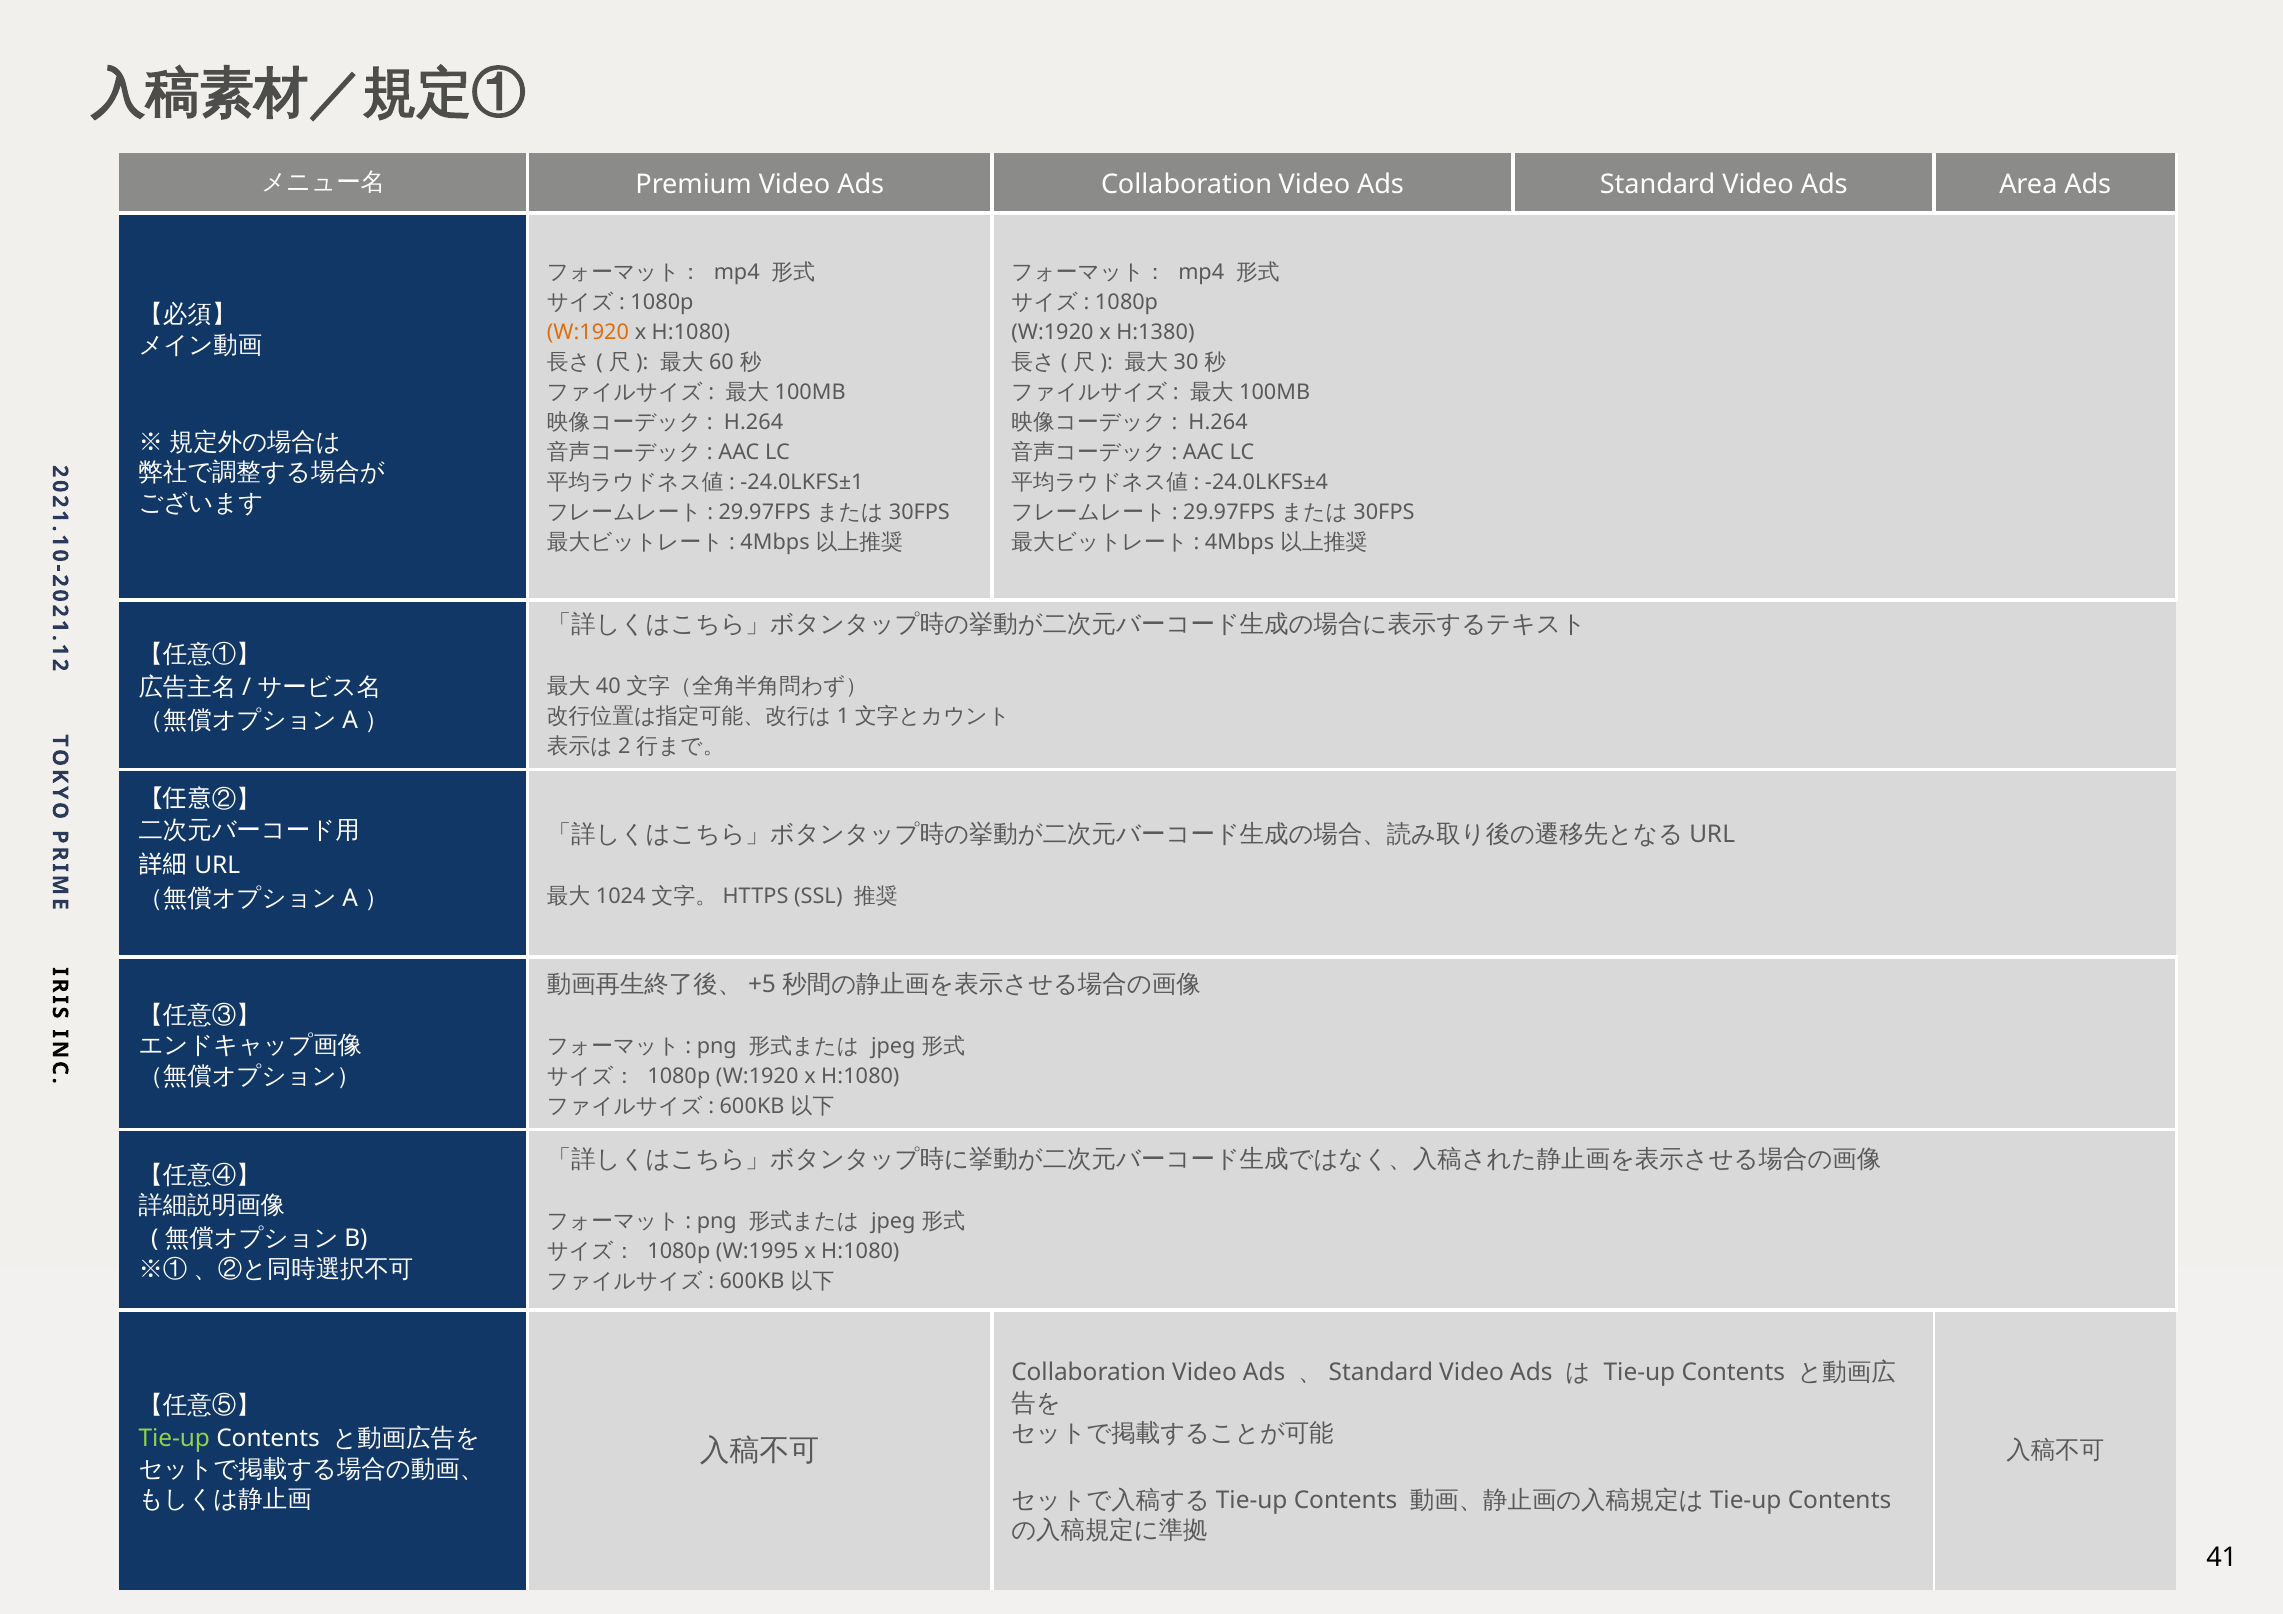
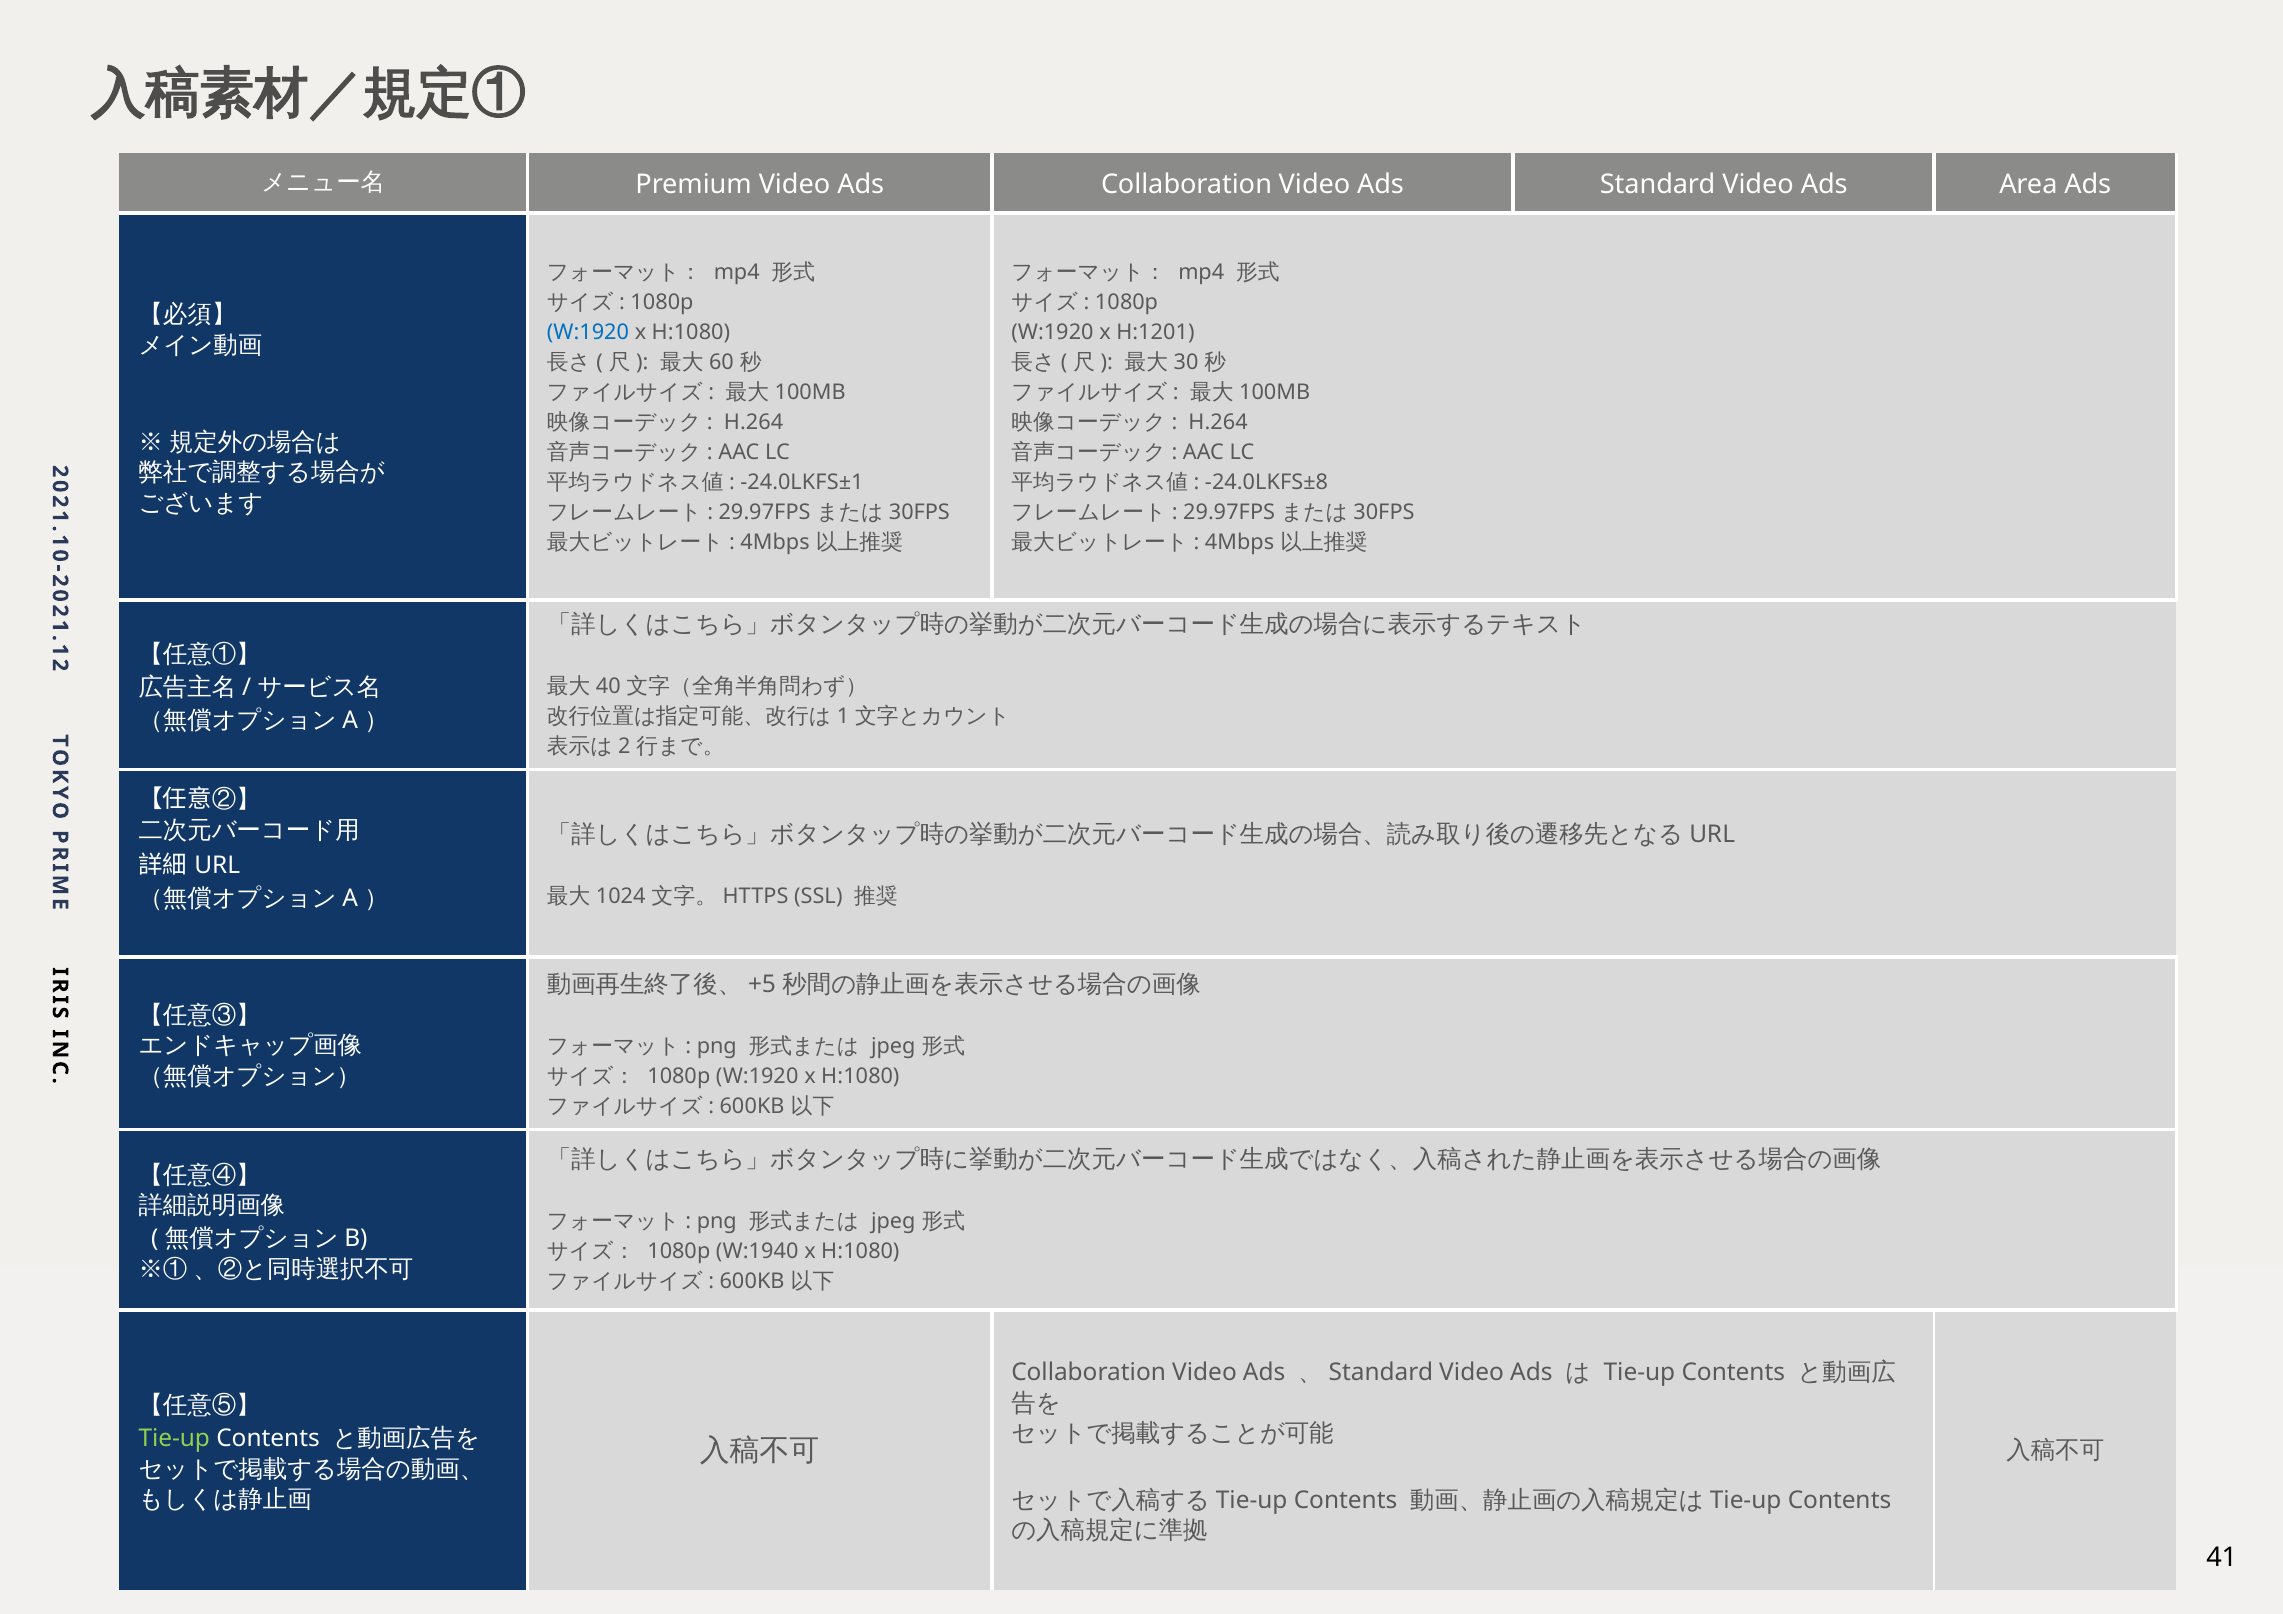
W:1920 at (588, 333) colour: orange -> blue
H:1380: H:1380 -> H:1201
-24.0LKFS±4: -24.0LKFS±4 -> -24.0LKFS±8
W:1995: W:1995 -> W:1940
